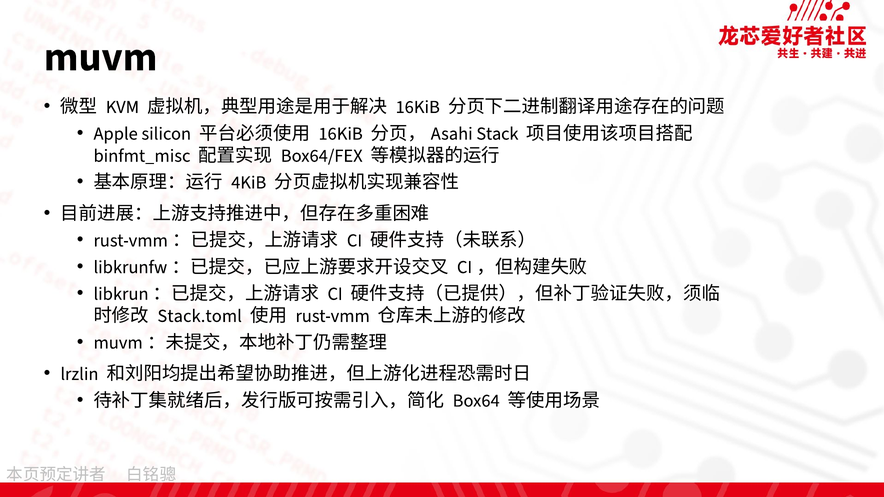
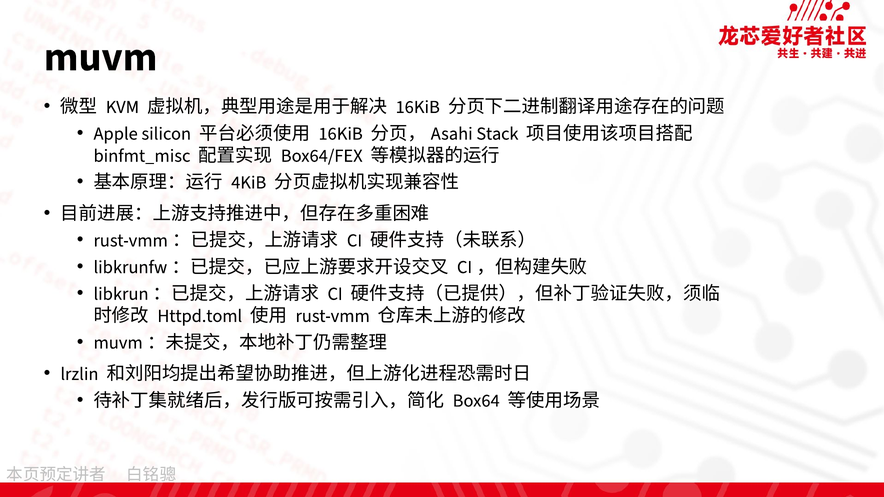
Stack.toml: Stack.toml -> Httpd.toml
